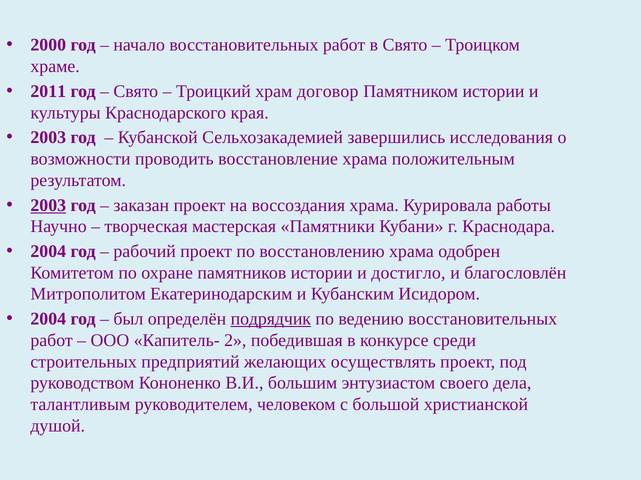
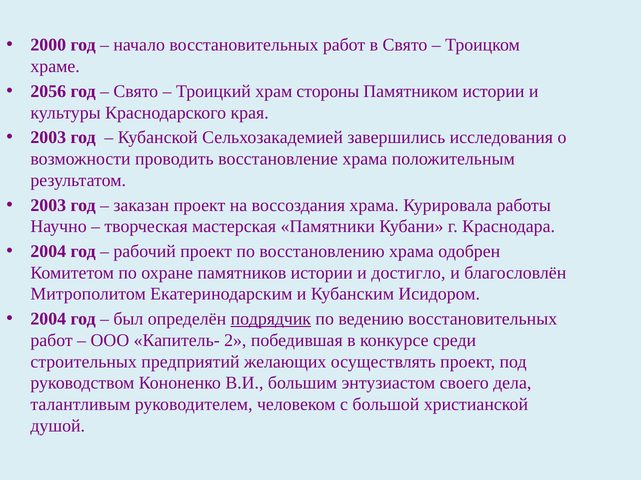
2011: 2011 -> 2056
договор: договор -> стороны
2003 at (48, 205) underline: present -> none
